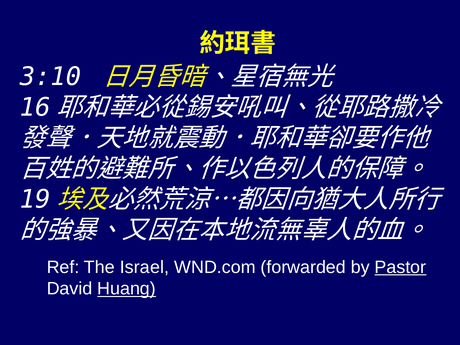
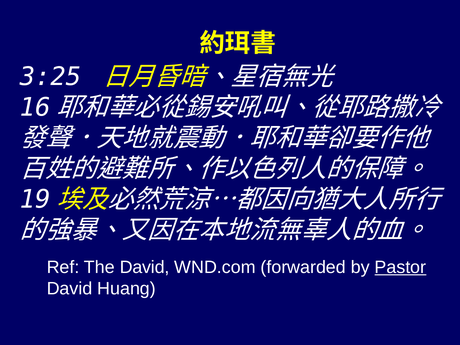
3:10: 3:10 -> 3:25
The Israel: Israel -> David
Huang underline: present -> none
